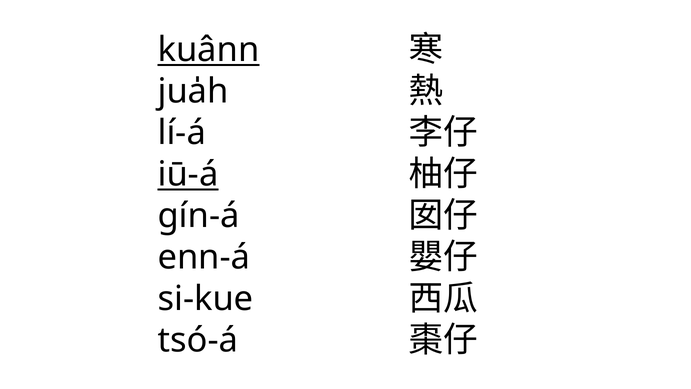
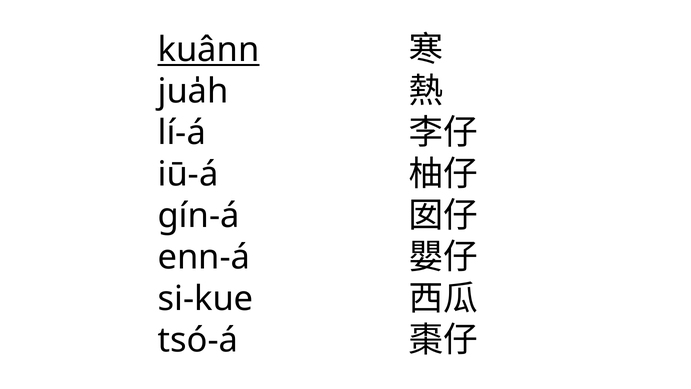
iū-á underline: present -> none
